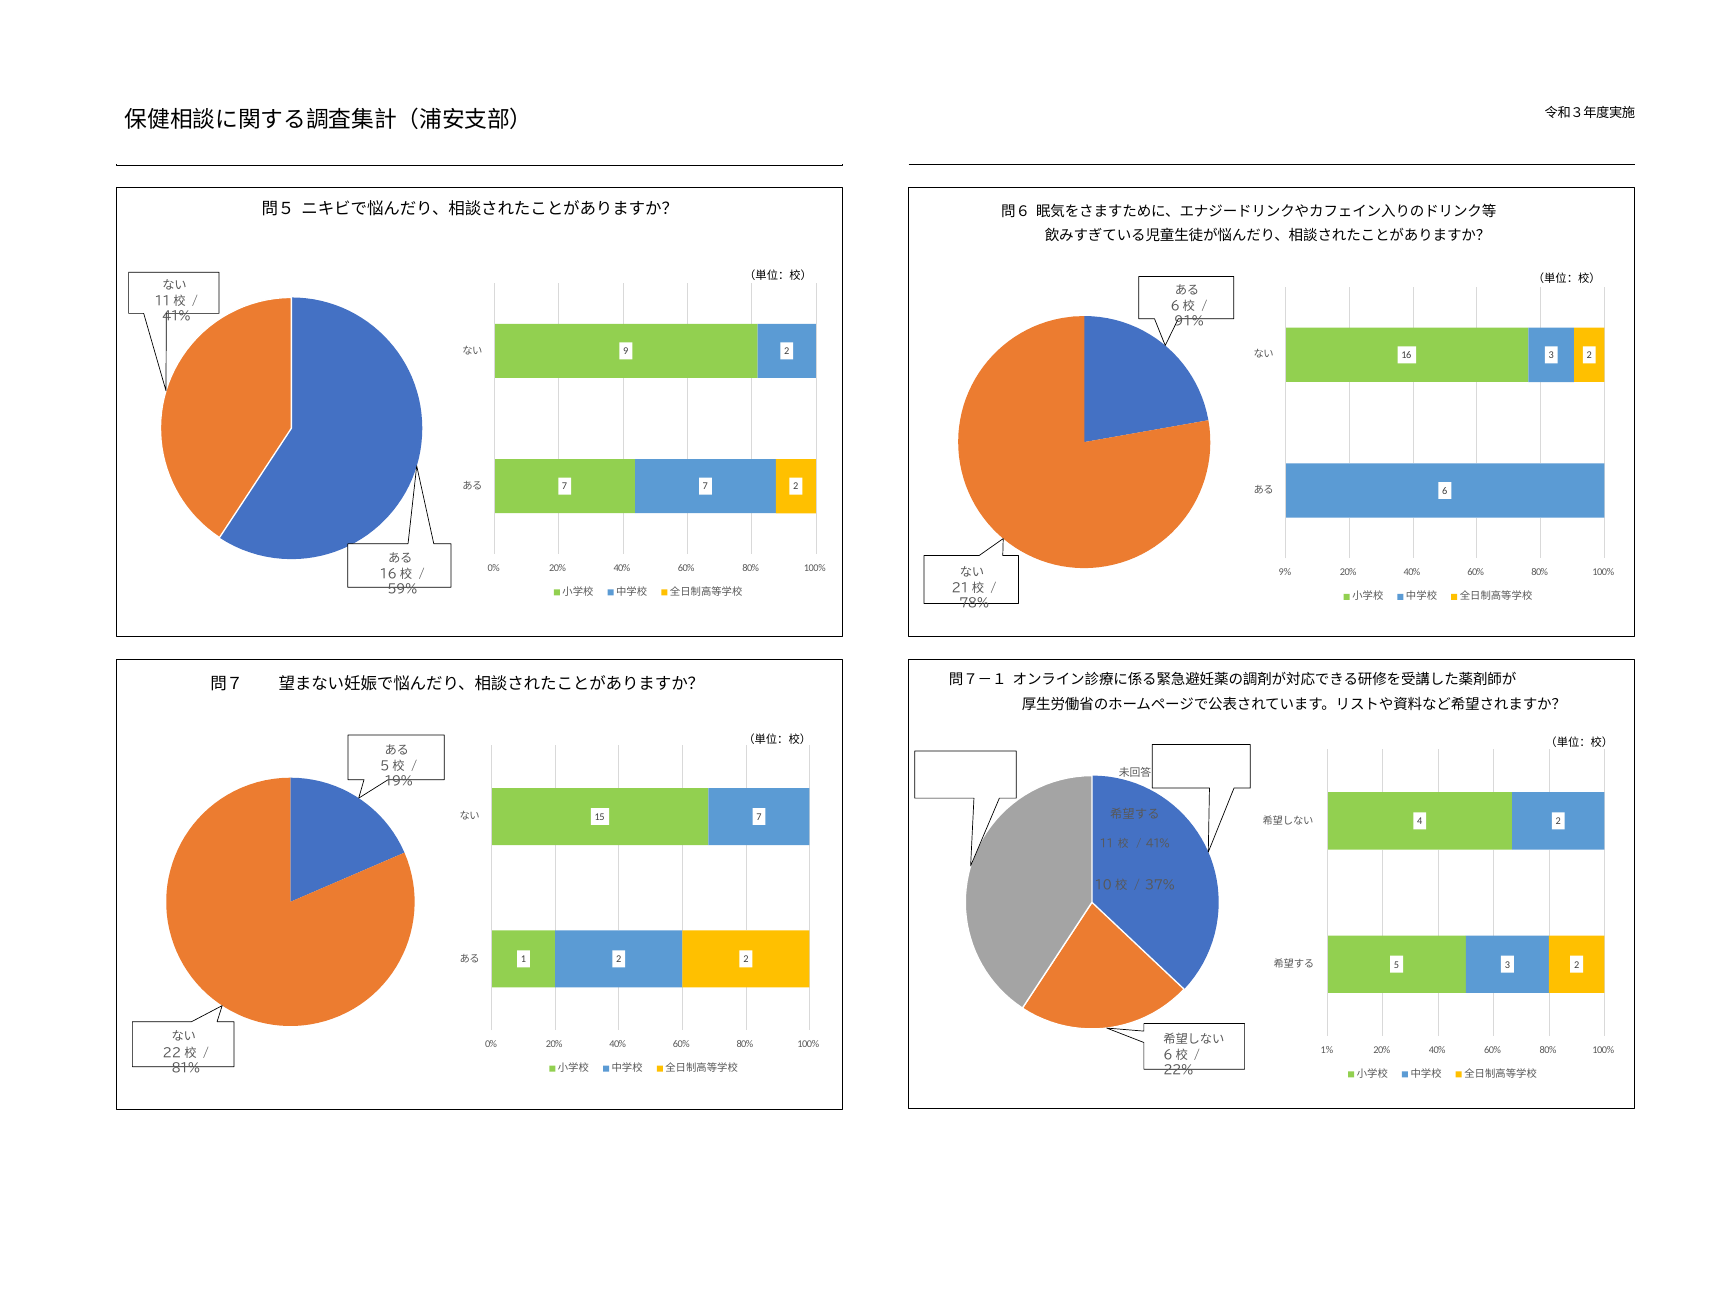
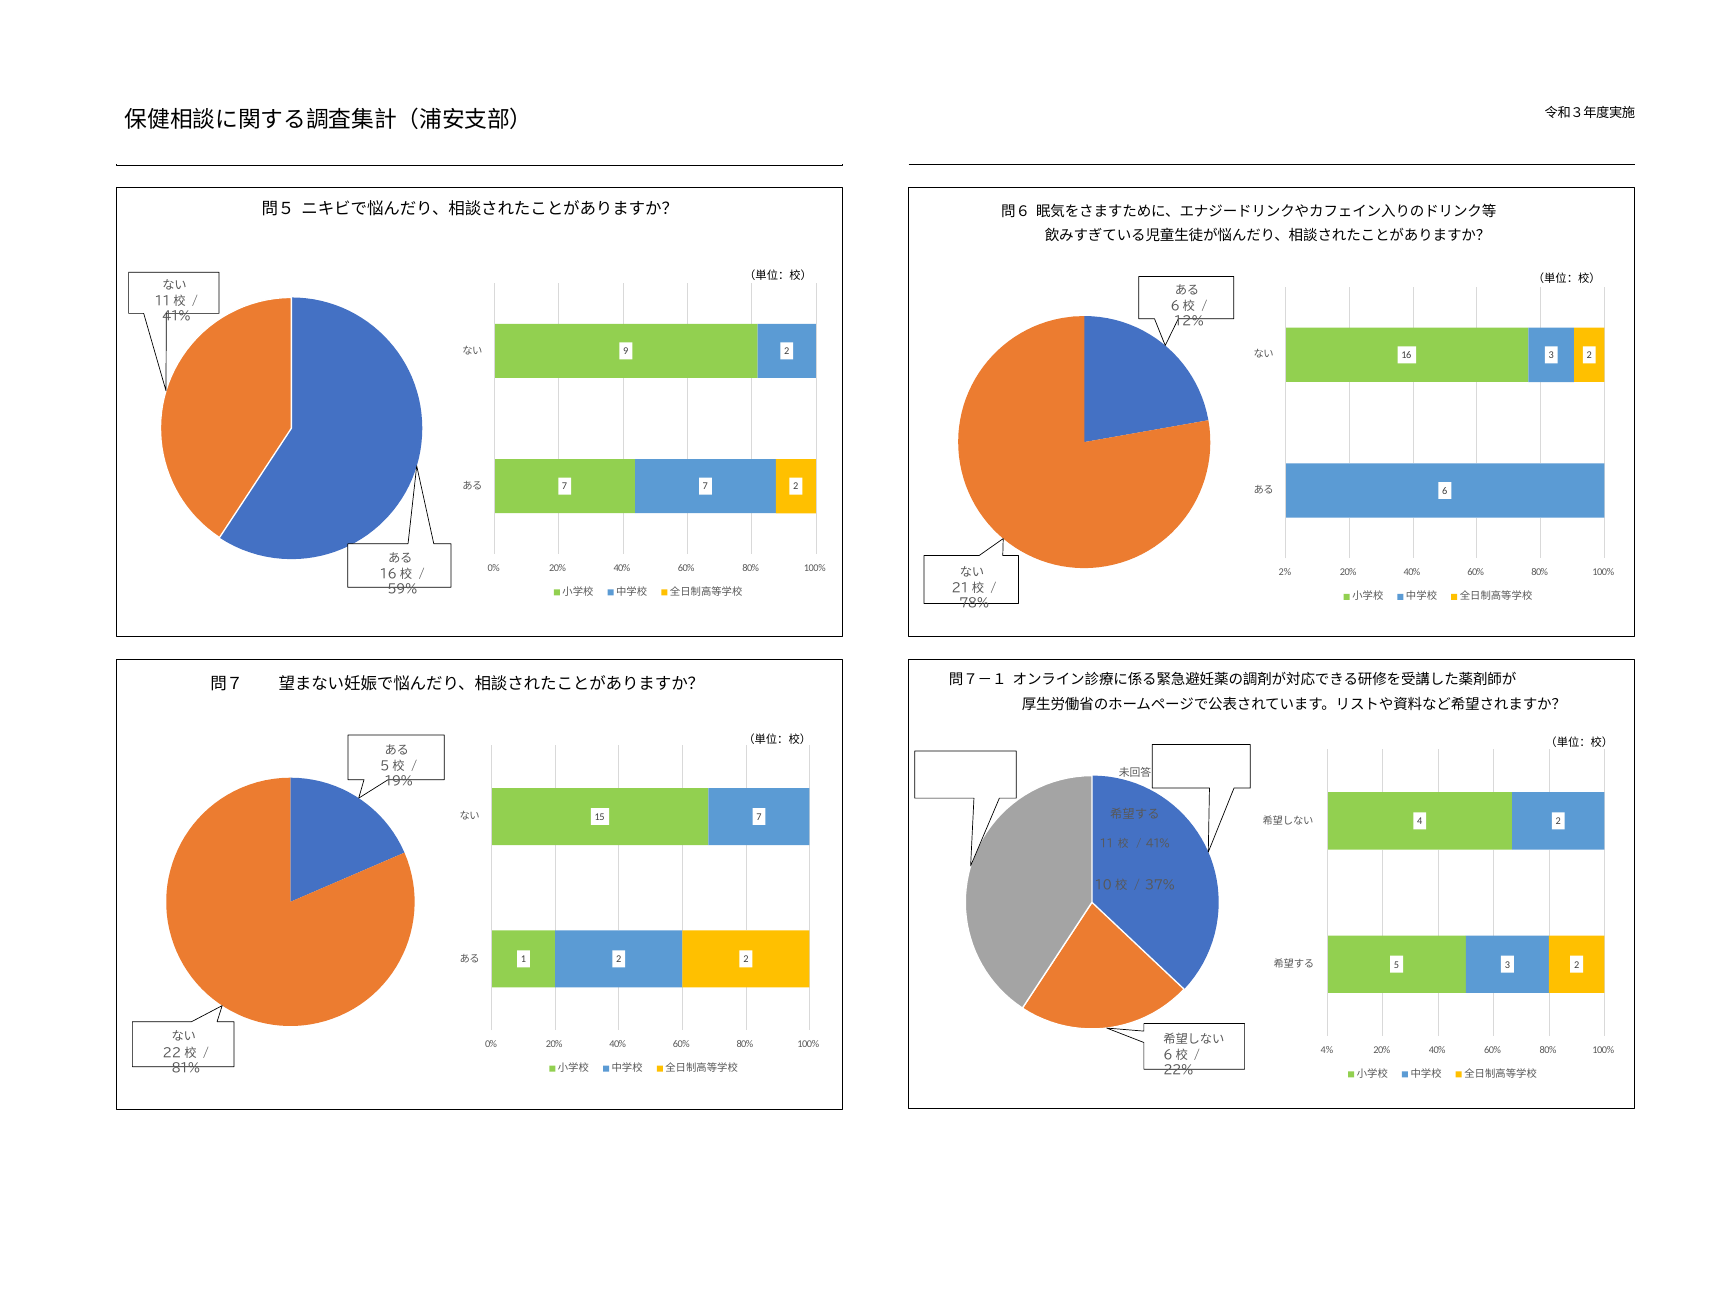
91%: 91% -> 12%
9%: 9% -> 2%
1%: 1% -> 4%
